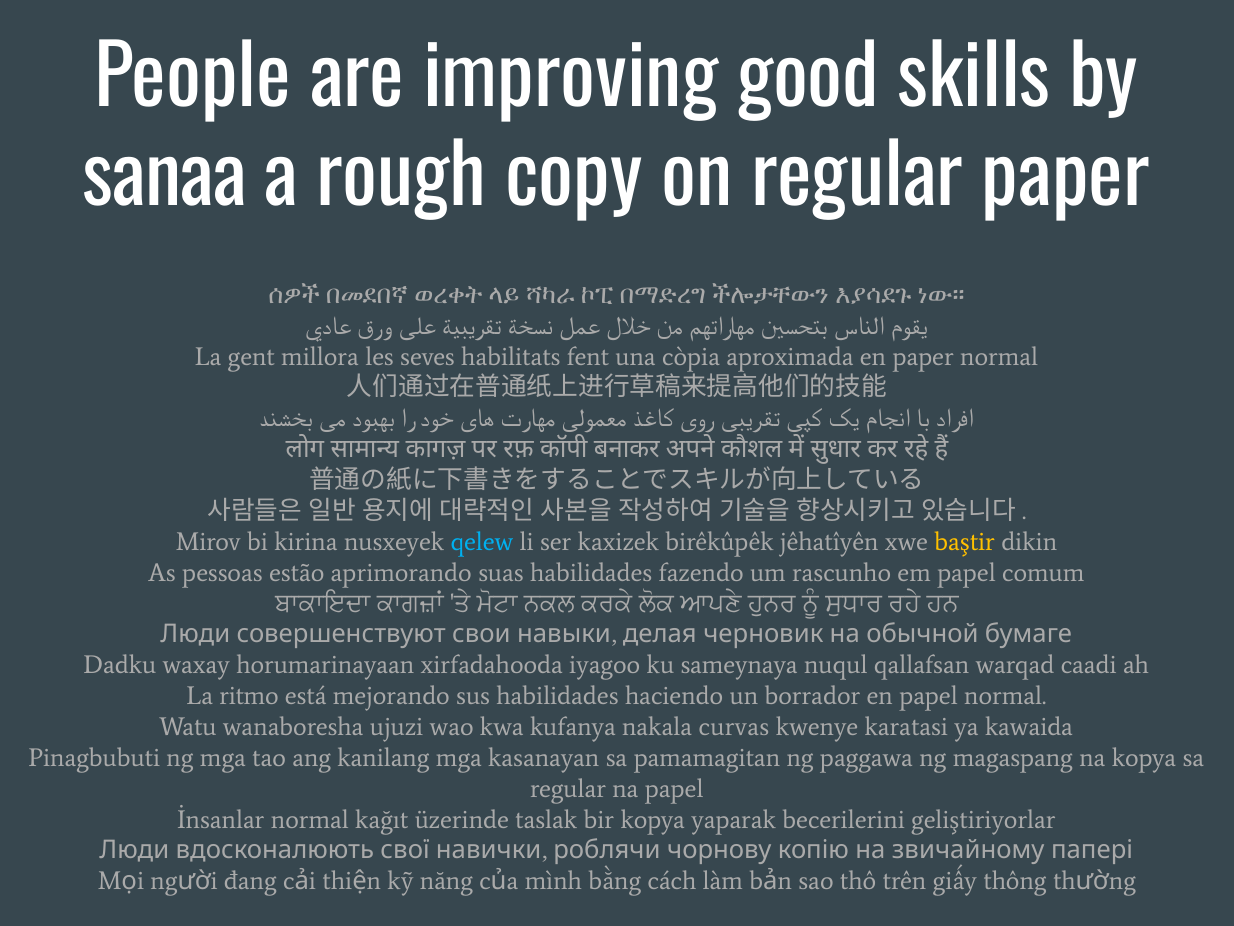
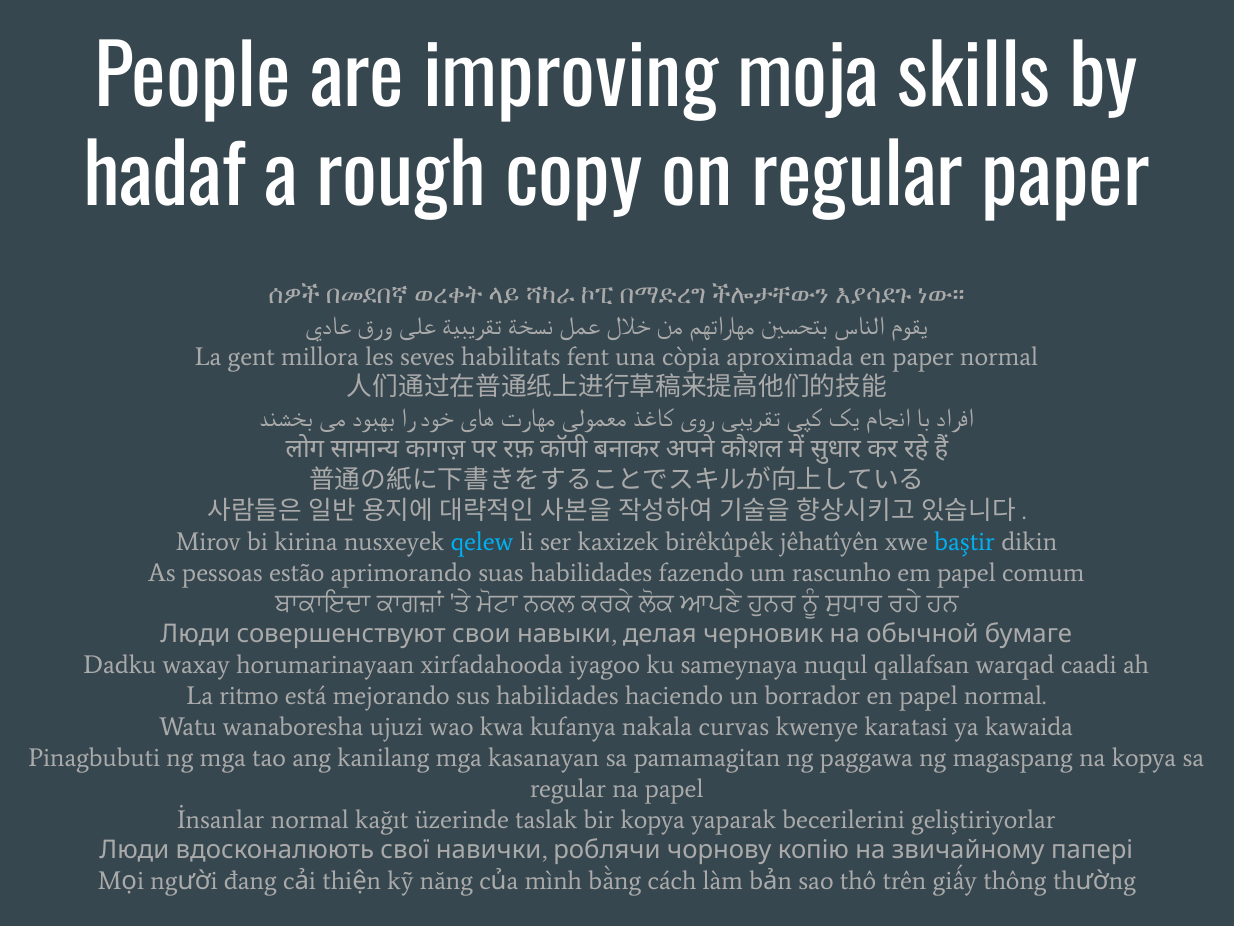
good: good -> moja
sanaa: sanaa -> hadaf
baştir colour: yellow -> light blue
